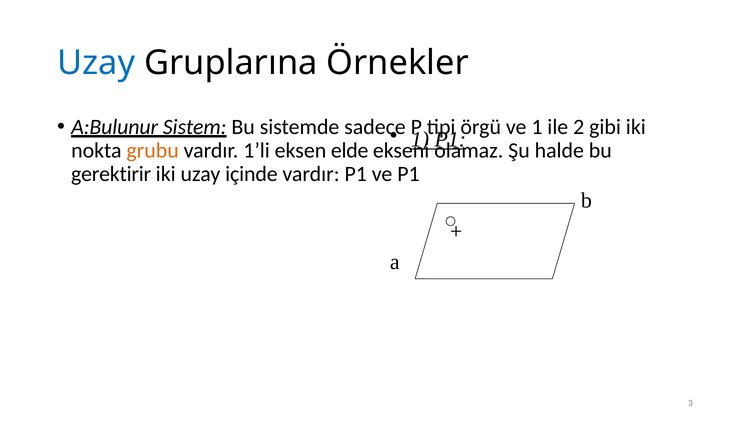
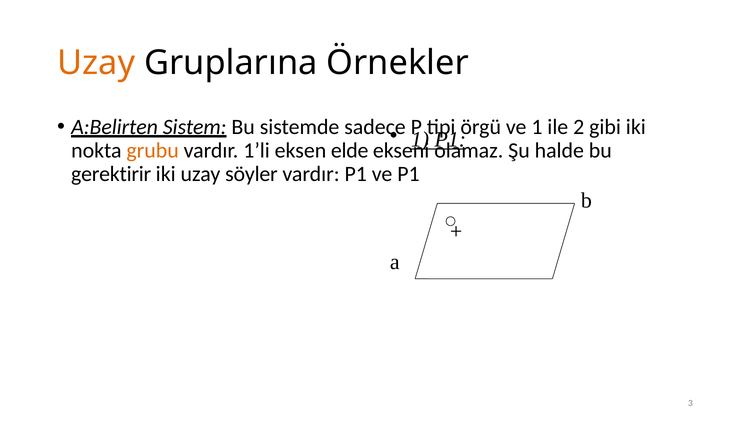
Uzay at (96, 63) colour: blue -> orange
A:Bulunur: A:Bulunur -> A:Belirten
içinde: içinde -> söyler
